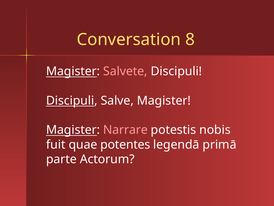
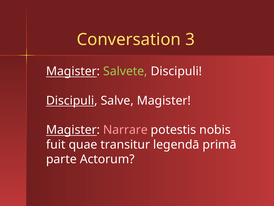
8: 8 -> 3
Salvete colour: pink -> light green
potentes: potentes -> transitur
